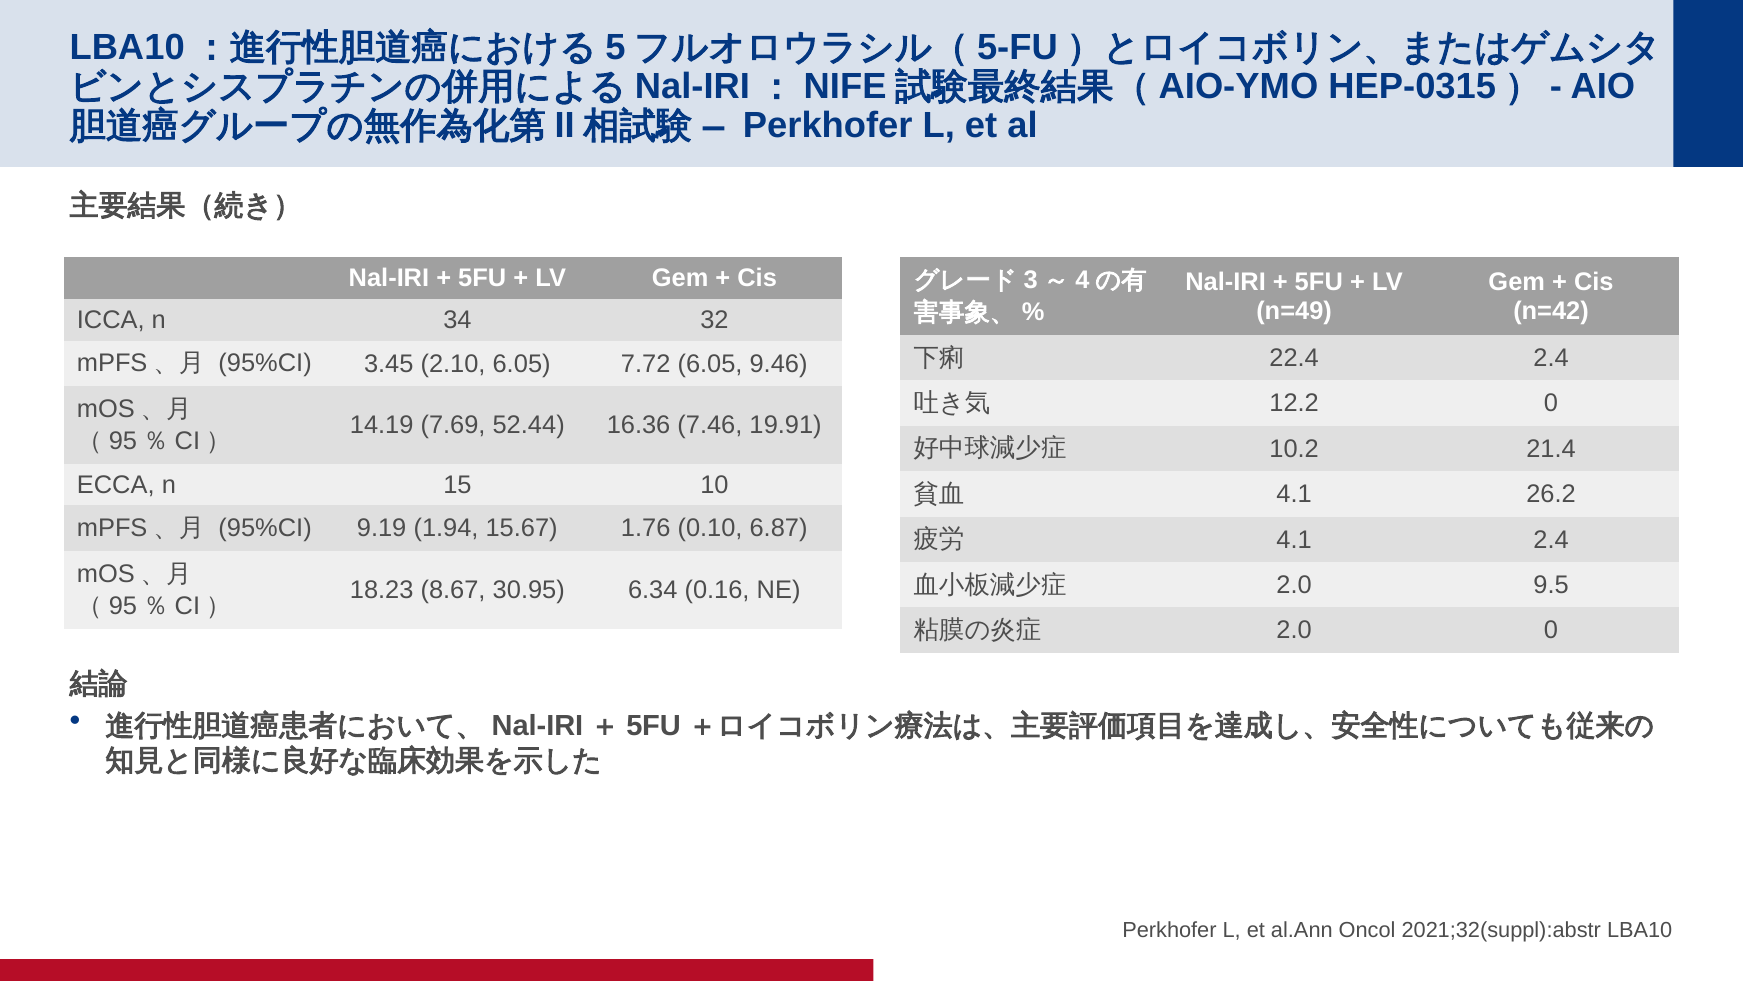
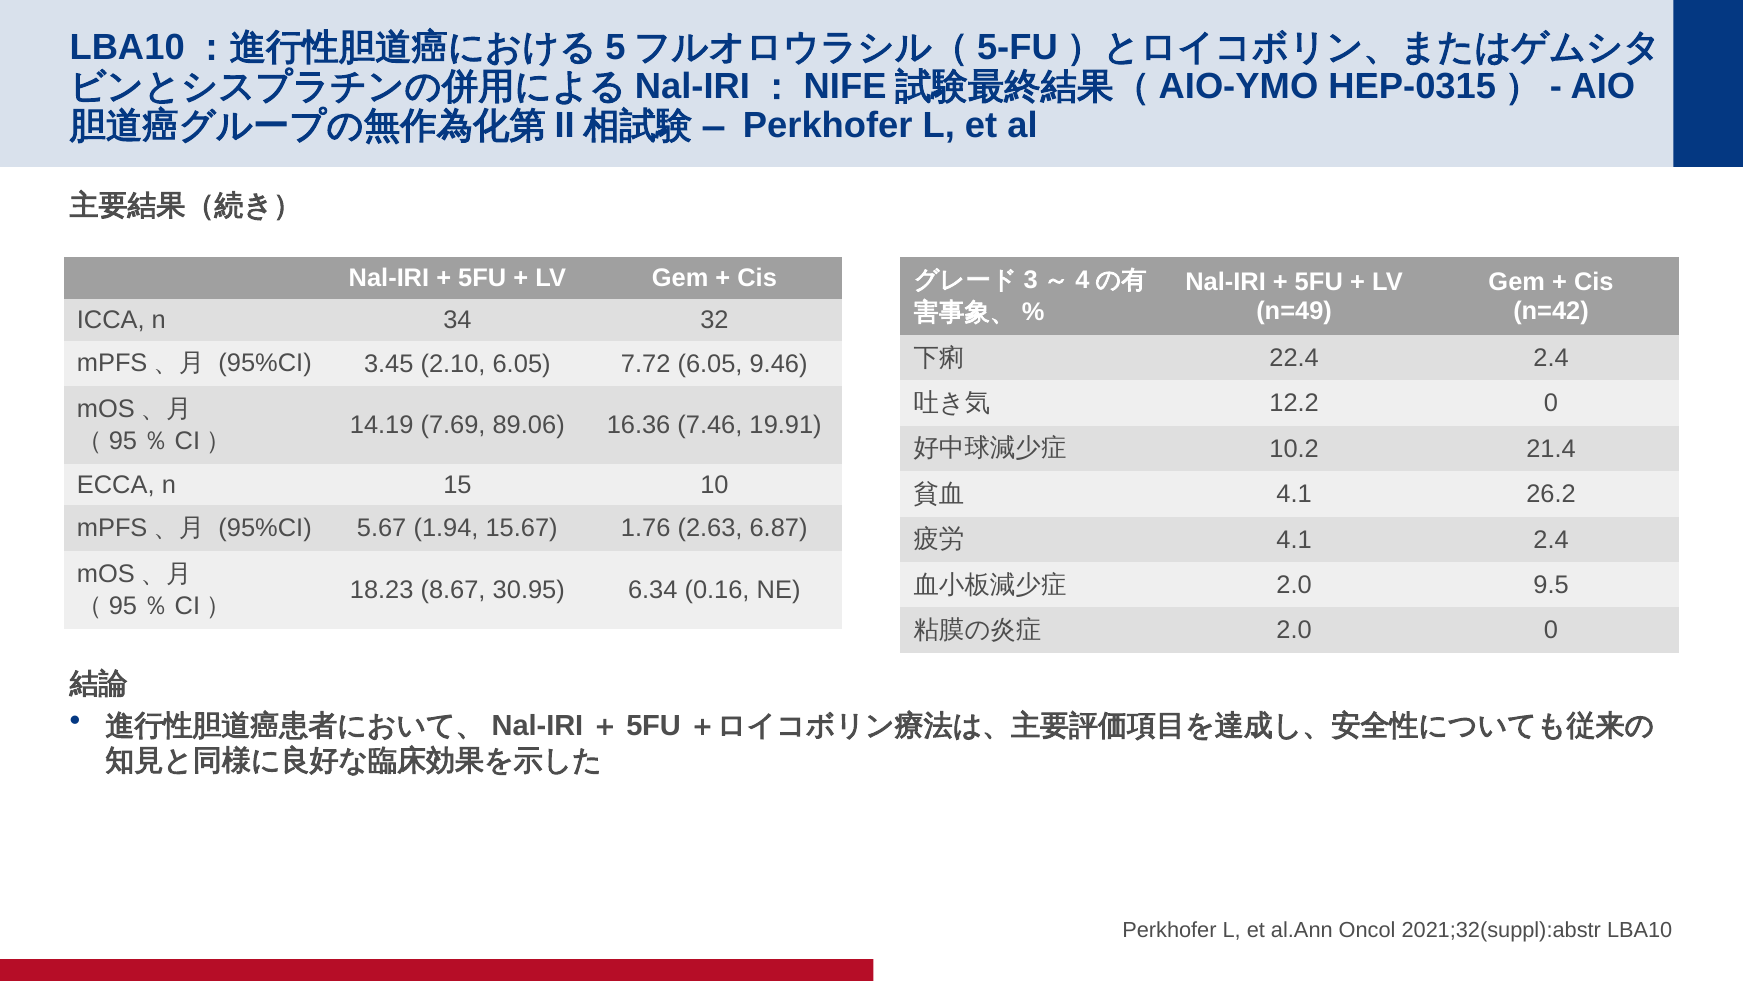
52.44: 52.44 -> 89.06
9.19: 9.19 -> 5.67
0.10: 0.10 -> 2.63
